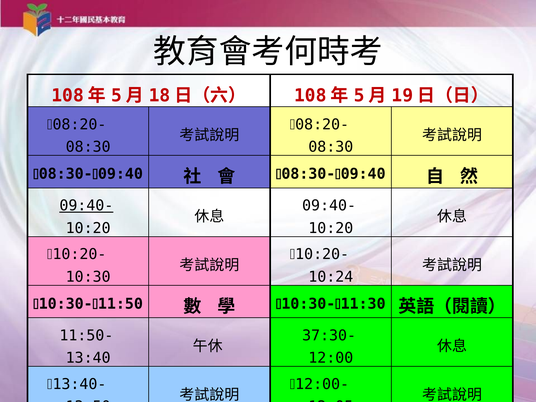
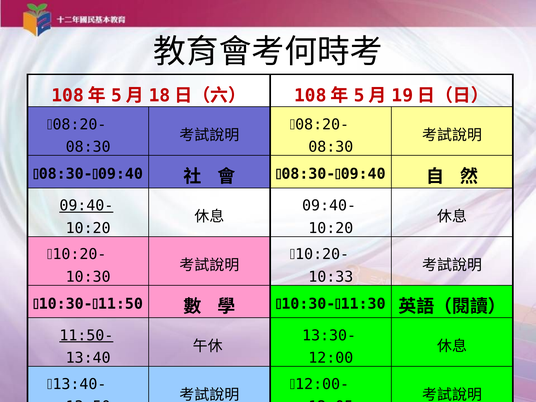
10:24: 10:24 -> 10:33
11:50- underline: none -> present
37:30-: 37:30- -> 13:30-
